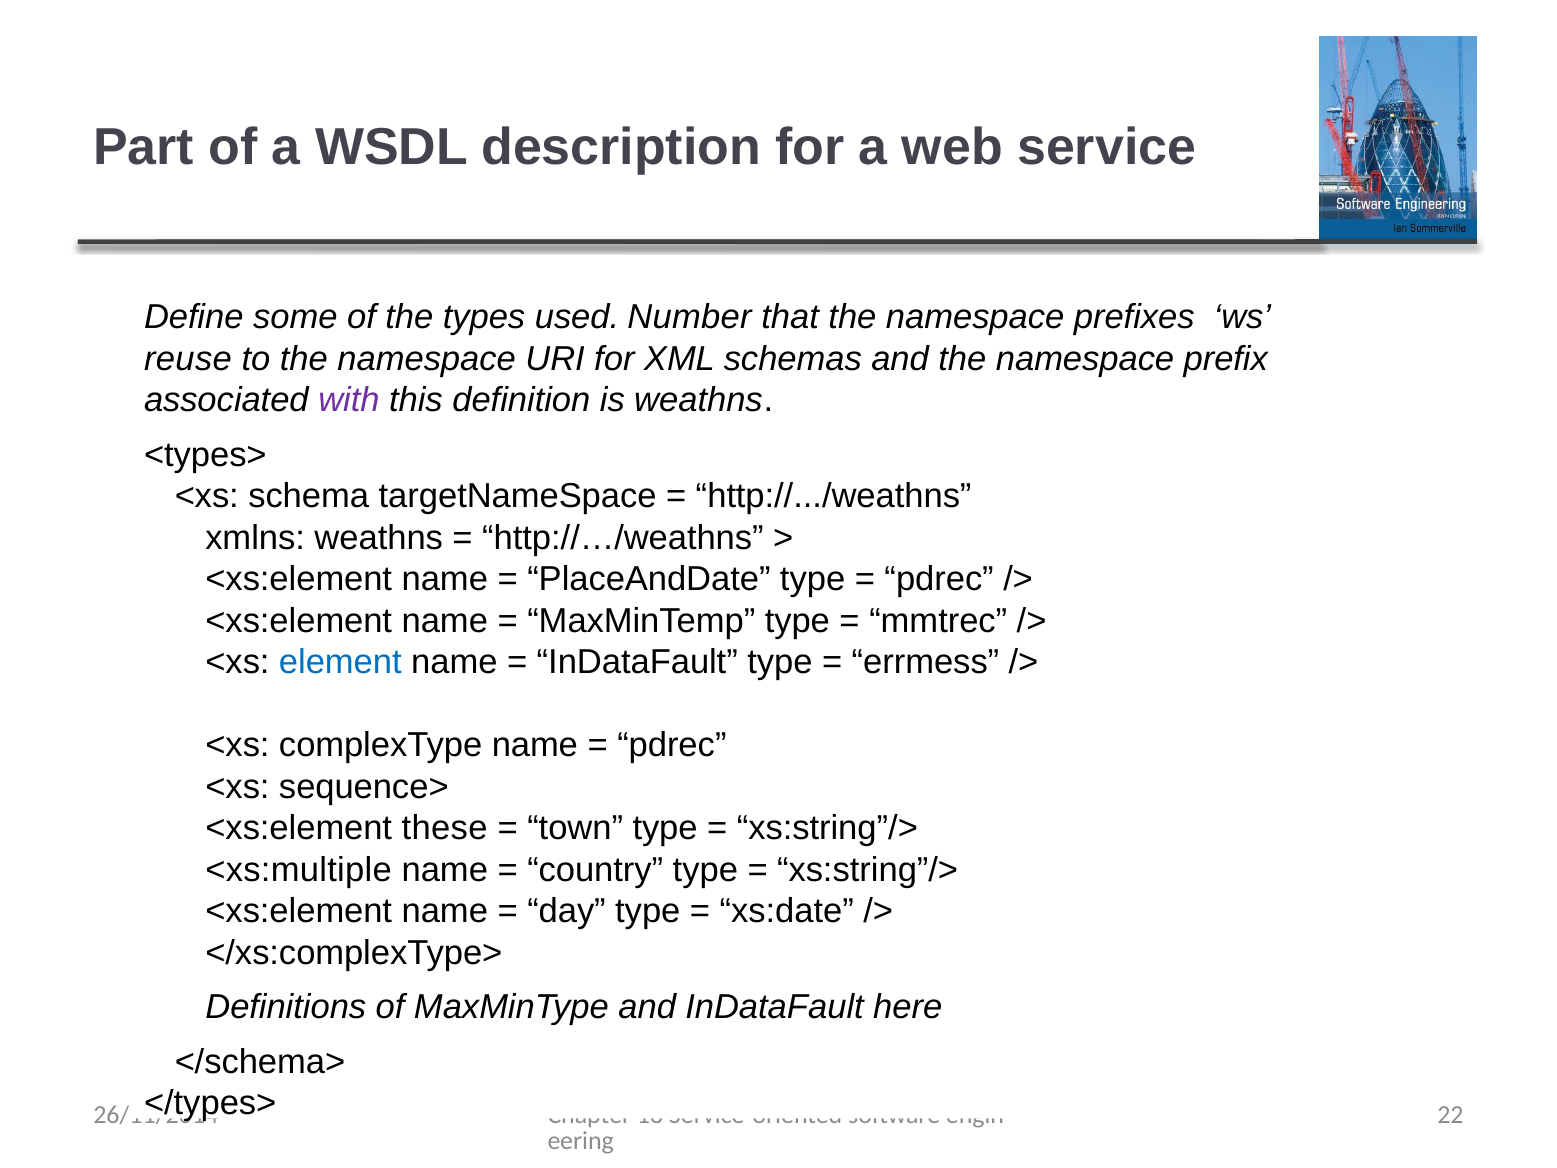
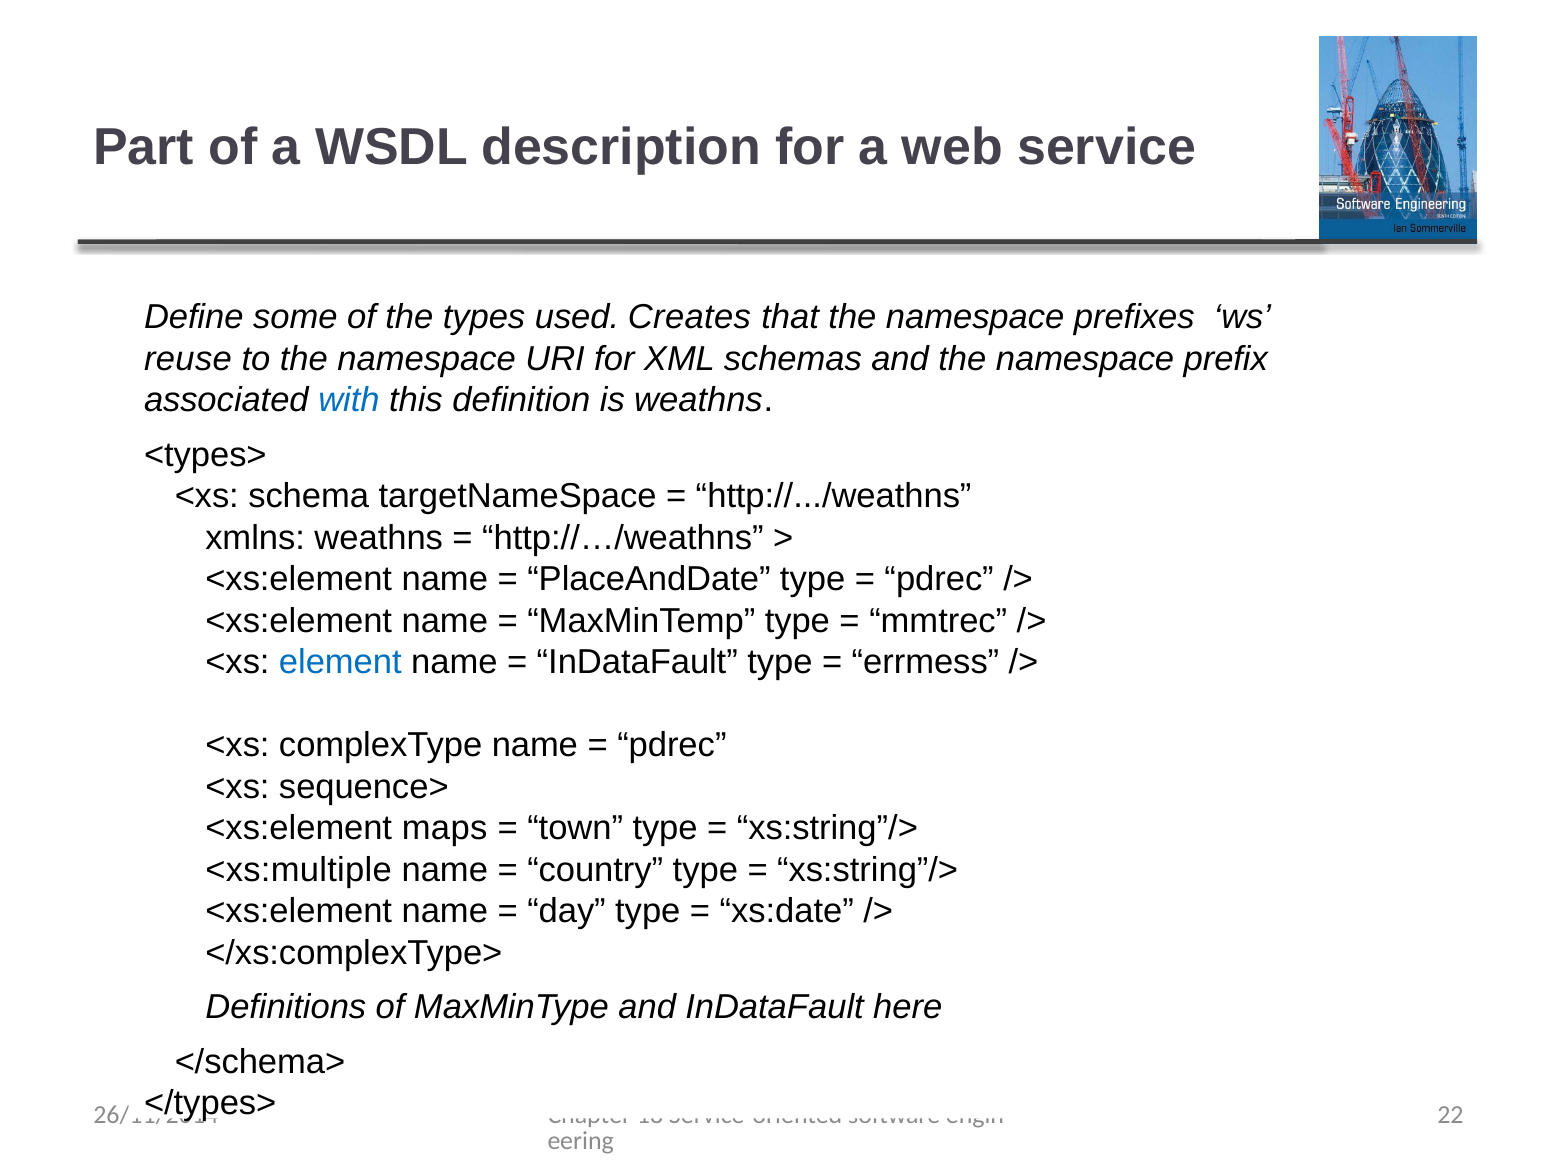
Number: Number -> Creates
with colour: purple -> blue
these: these -> maps
